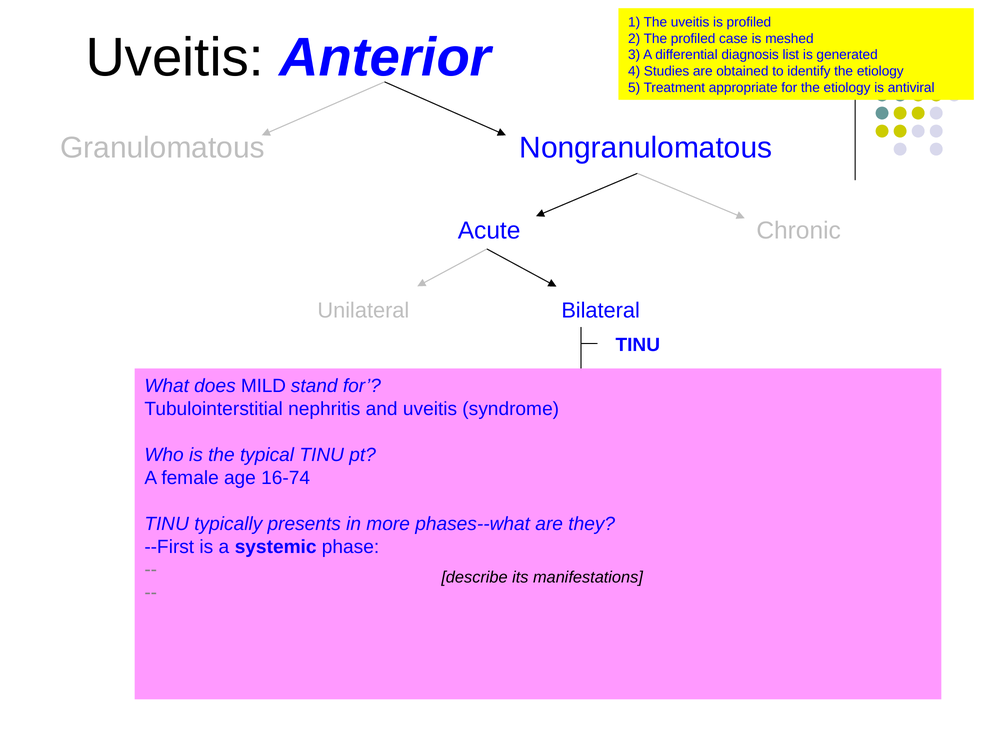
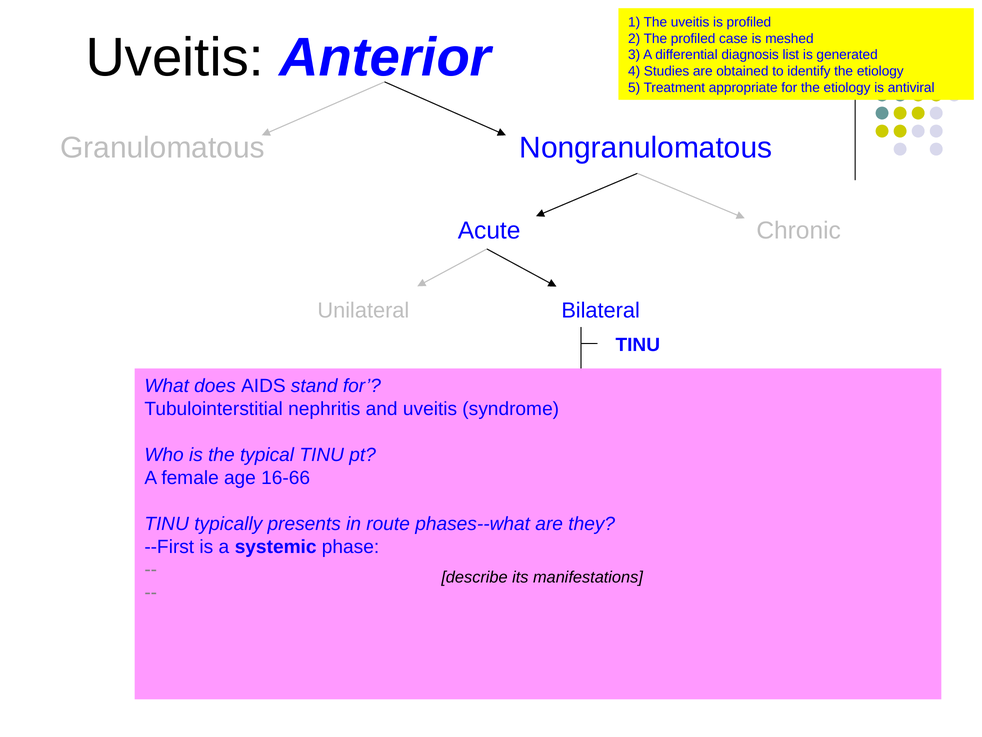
MILD: MILD -> AIDS
16-74: 16-74 -> 16-66
more: more -> route
